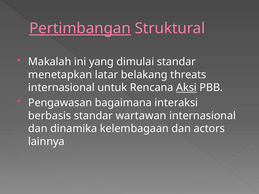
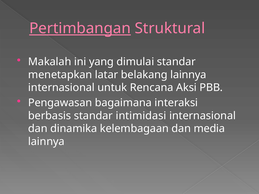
belakang threats: threats -> lainnya
Aksi underline: present -> none
wartawan: wartawan -> intimidasi
actors: actors -> media
